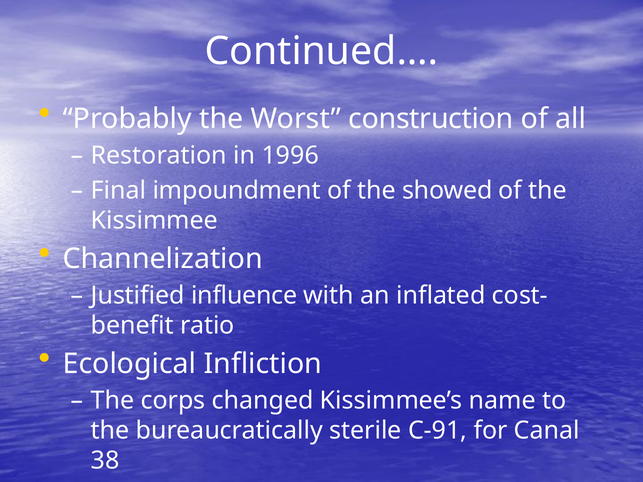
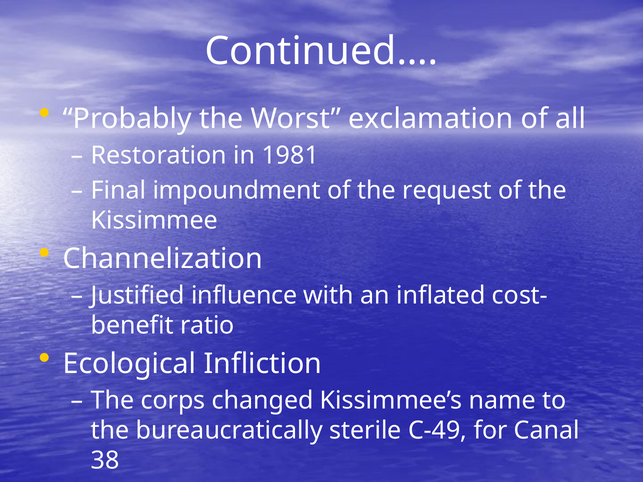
construction: construction -> exclamation
1996: 1996 -> 1981
showed: showed -> request
C-91: C-91 -> C-49
